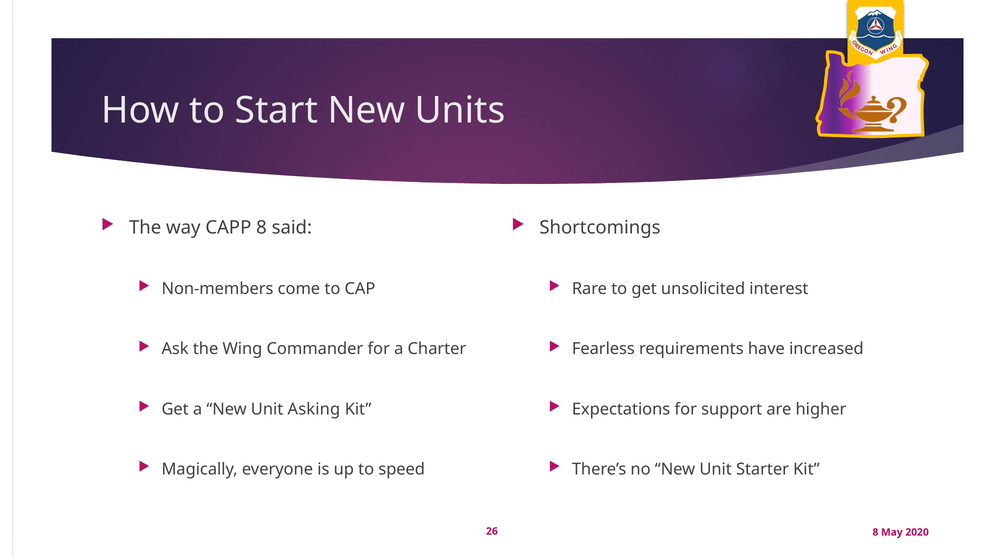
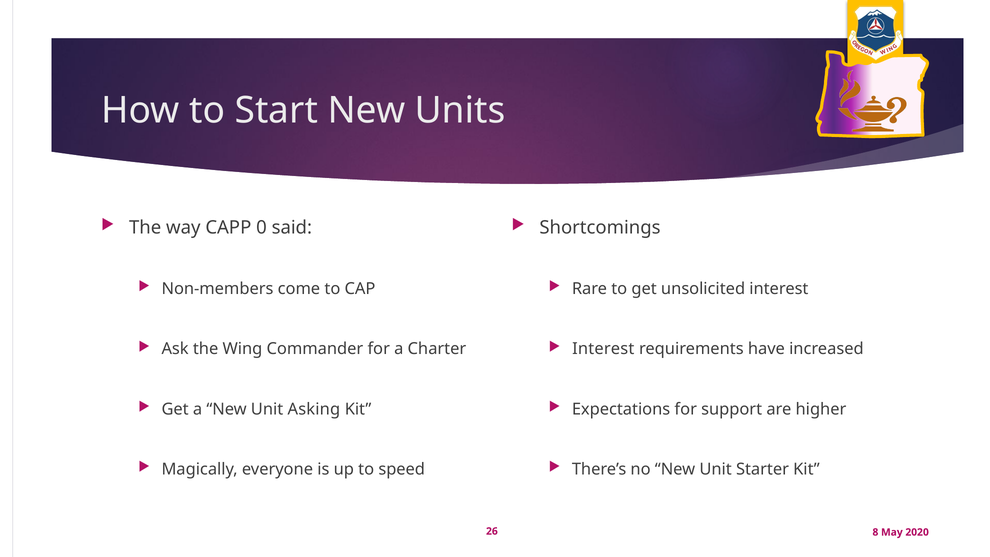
CAPP 8: 8 -> 0
Fearless at (603, 349): Fearless -> Interest
